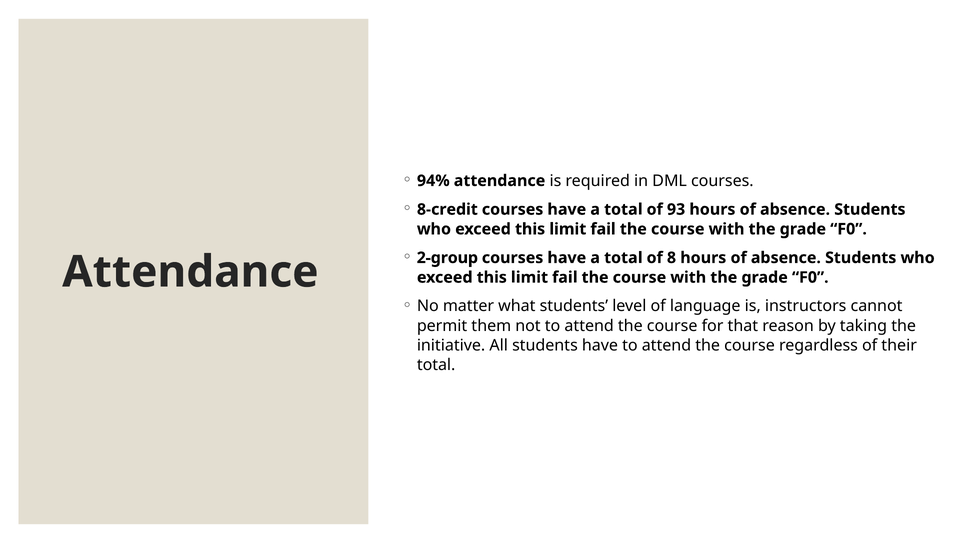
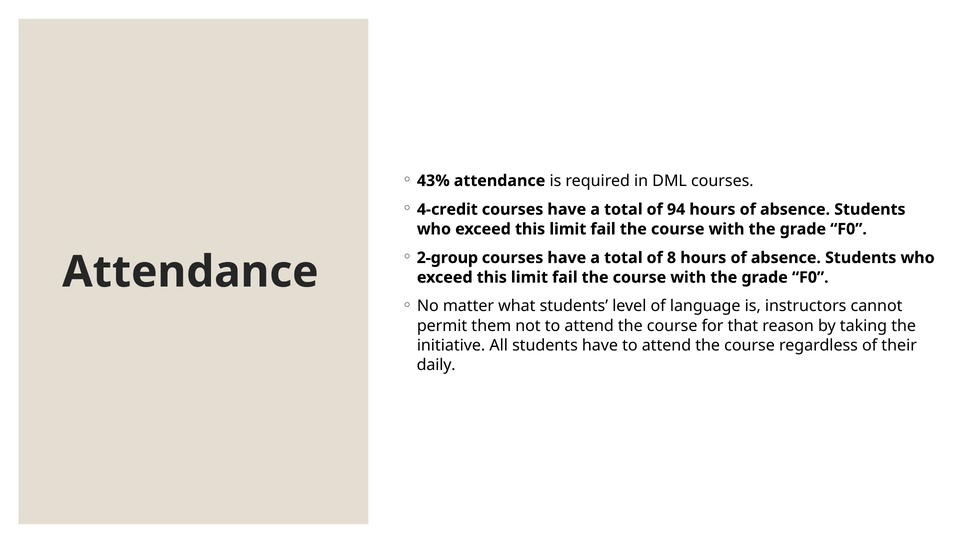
94%: 94% -> 43%
8-credit: 8-credit -> 4-credit
93: 93 -> 94
total at (436, 365): total -> daily
